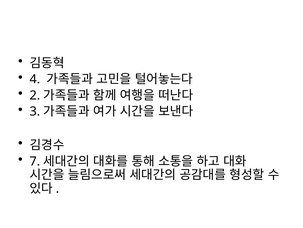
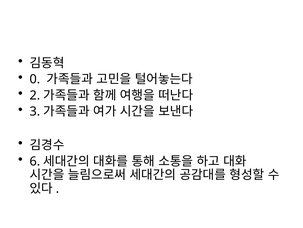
4: 4 -> 0
7: 7 -> 6
